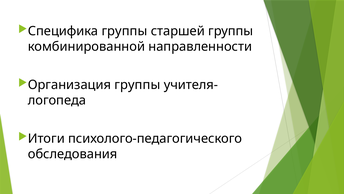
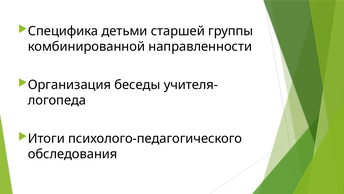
Специфика группы: группы -> детьми
Организация группы: группы -> беседы
